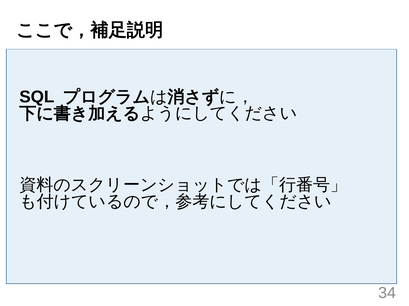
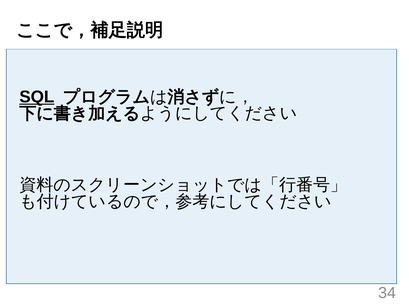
SQL underline: none -> present
